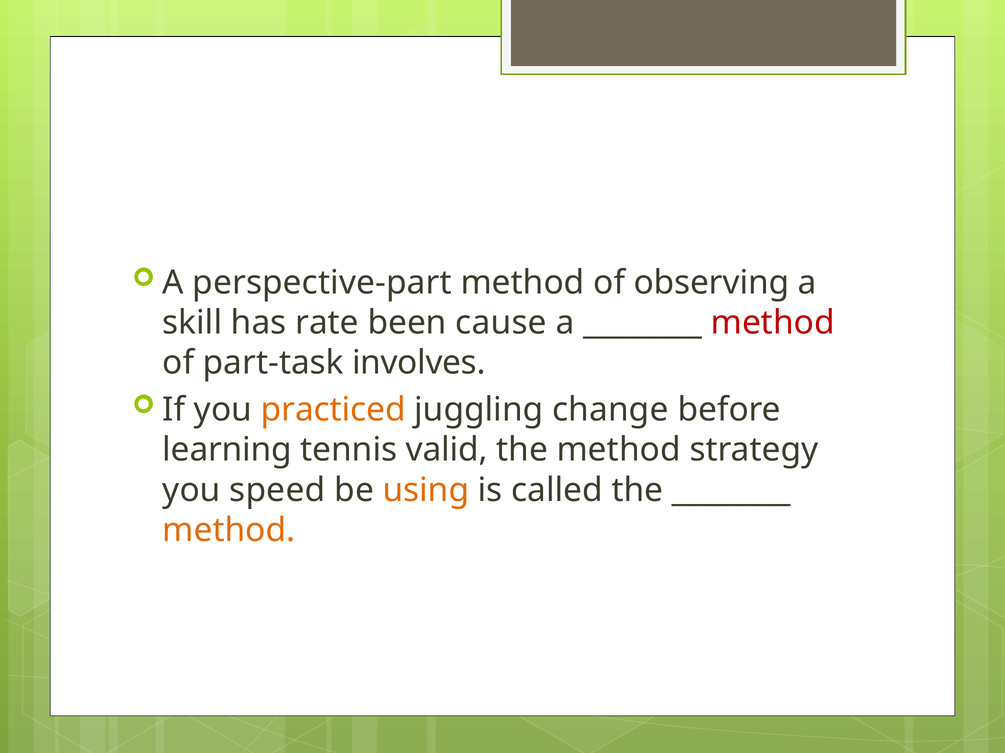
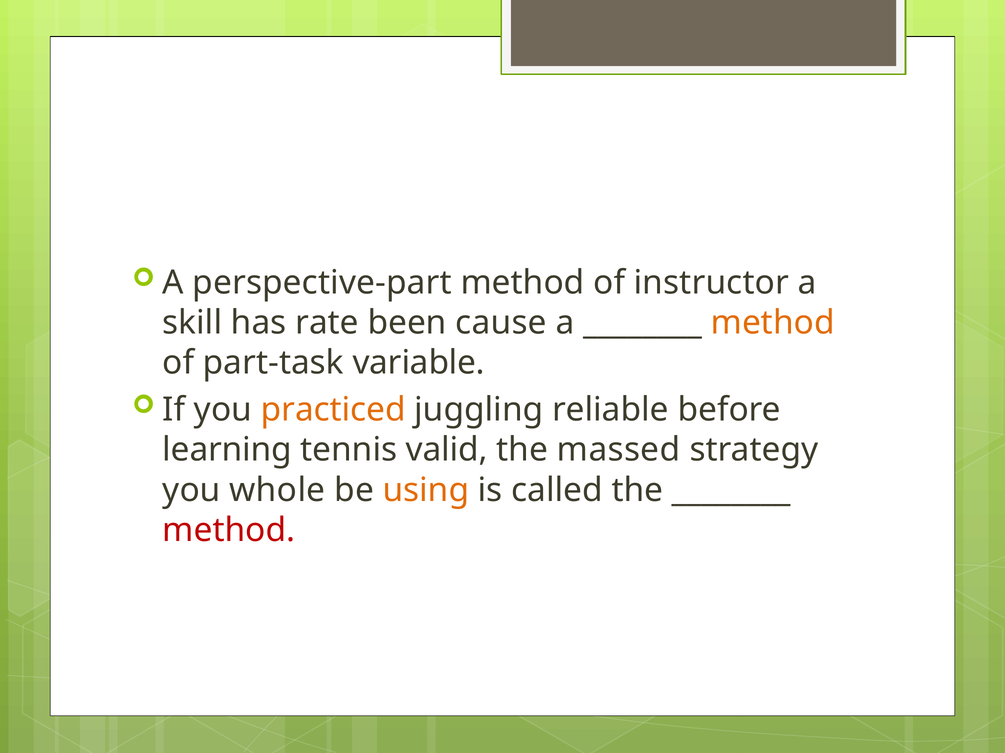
observing: observing -> instructor
method at (773, 323) colour: red -> orange
involves: involves -> variable
change: change -> reliable
the method: method -> massed
speed: speed -> whole
method at (229, 531) colour: orange -> red
